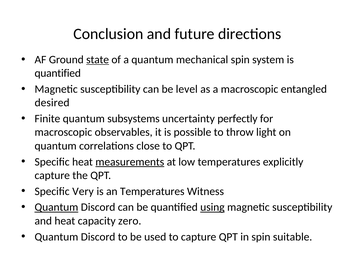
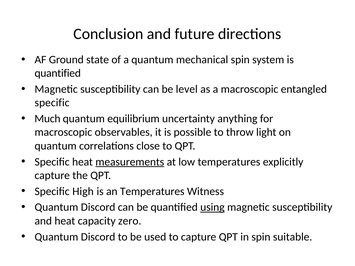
state underline: present -> none
desired at (52, 103): desired -> specific
Finite: Finite -> Much
subsystems: subsystems -> equilibrium
perfectly: perfectly -> anything
Very: Very -> High
Quantum at (56, 207) underline: present -> none
